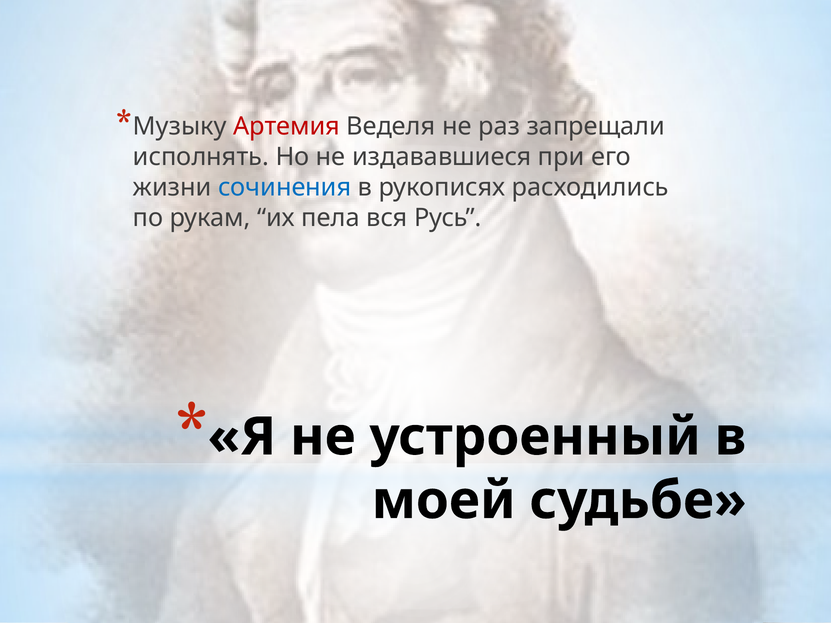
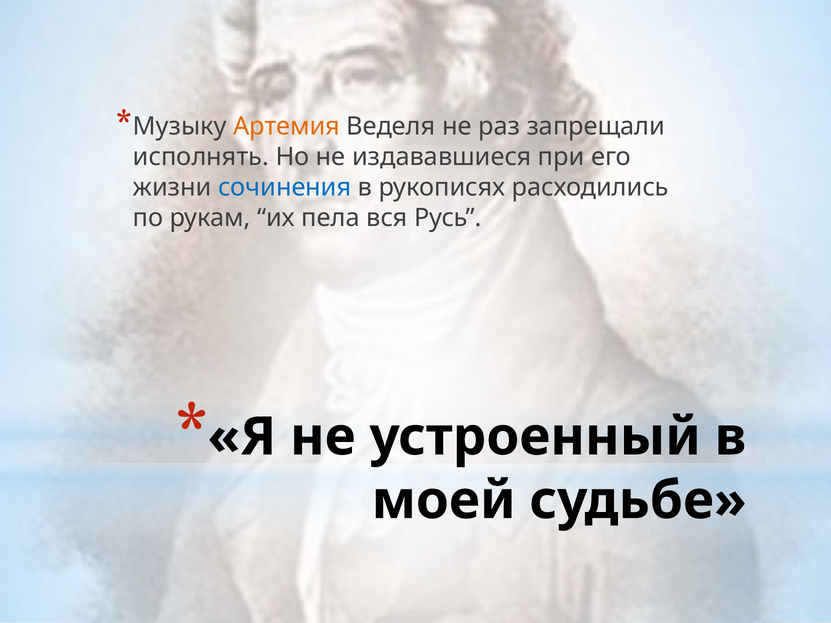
Артемия colour: red -> orange
